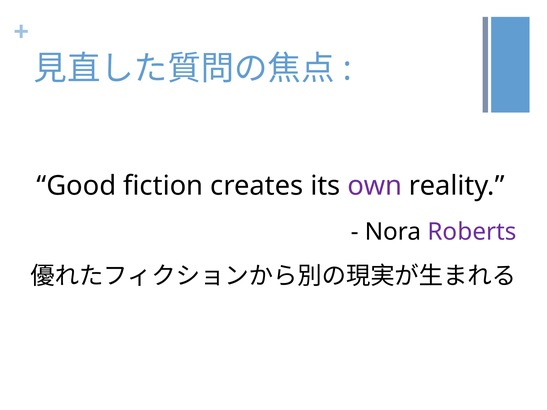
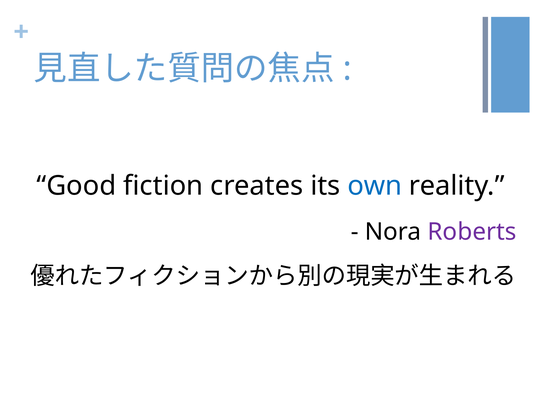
own colour: purple -> blue
